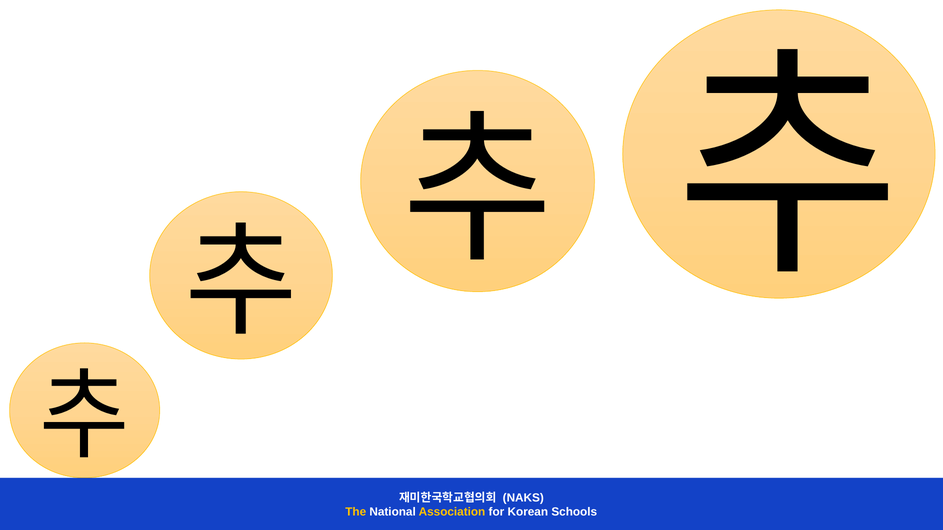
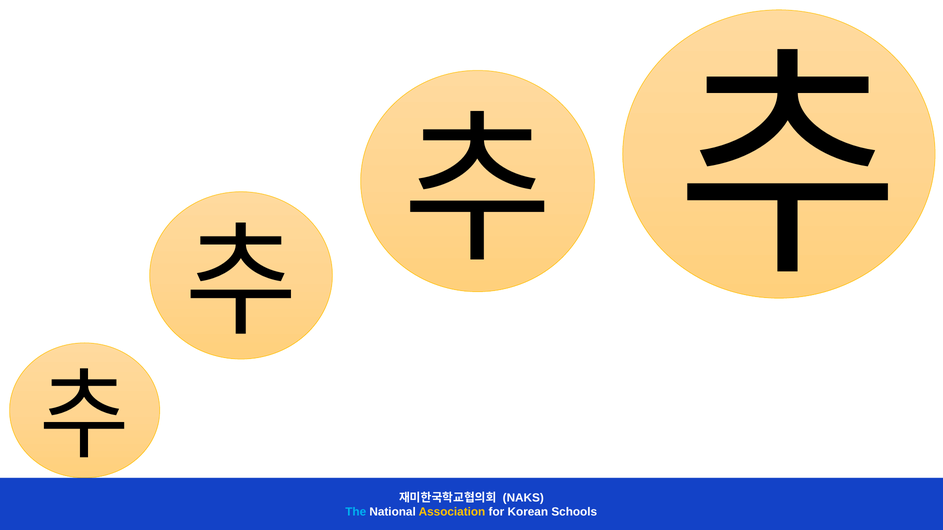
The colour: yellow -> light blue
